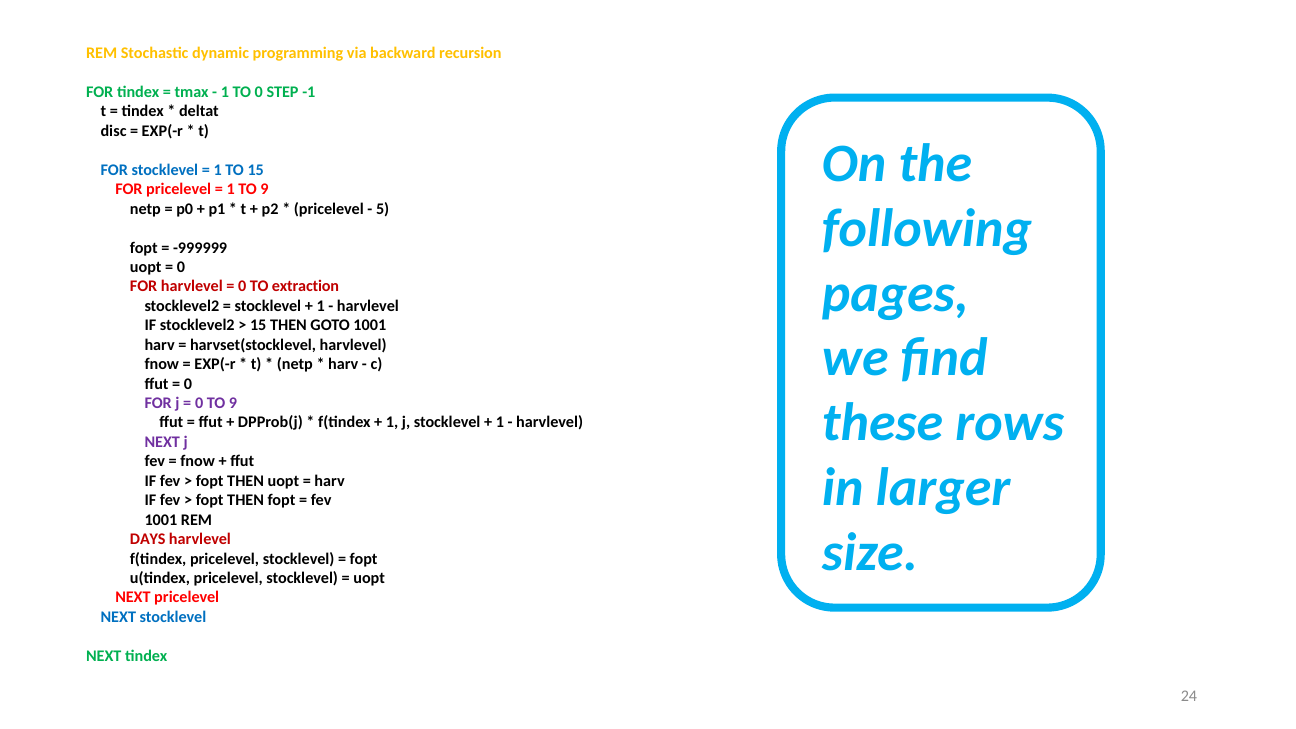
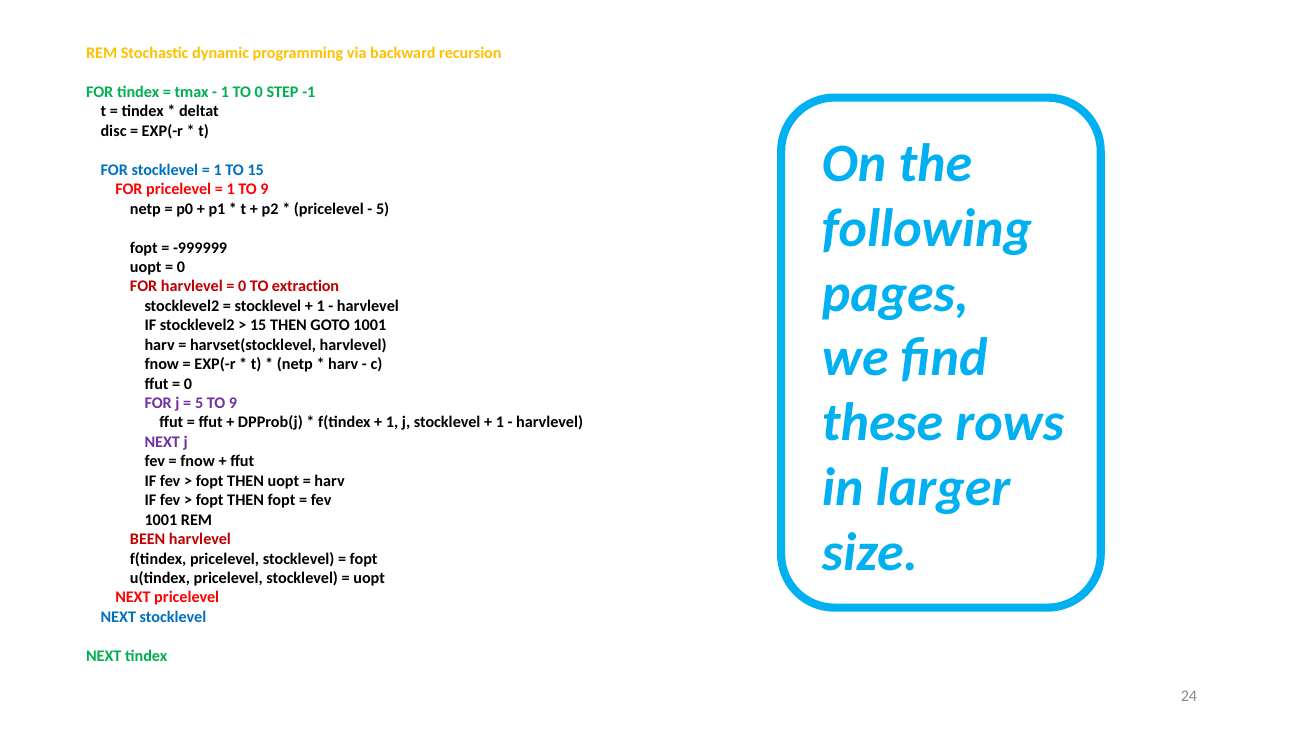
0 at (199, 403): 0 -> 5
DAYS: DAYS -> BEEN
